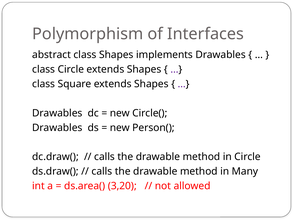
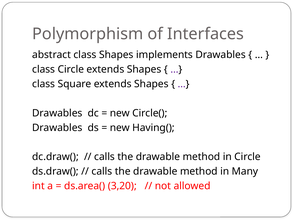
Person(: Person( -> Having(
